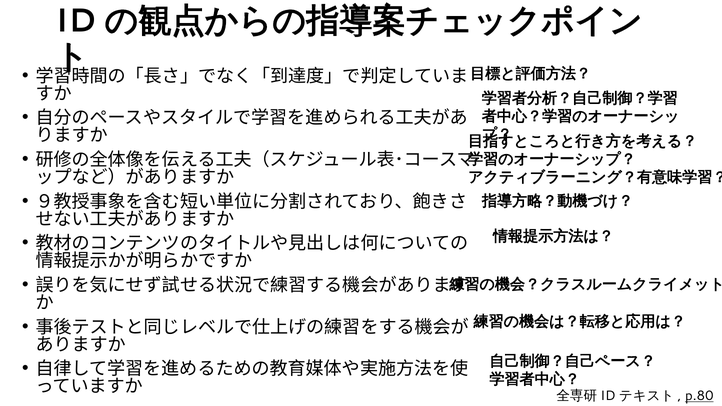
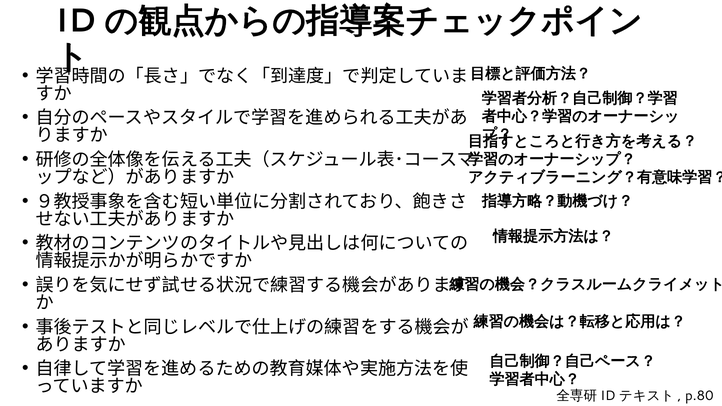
p.80 underline: present -> none
